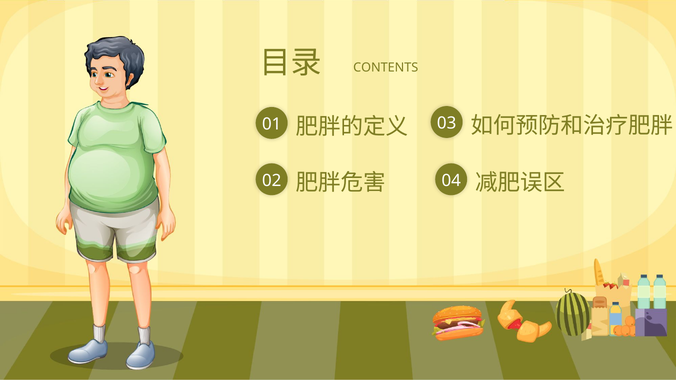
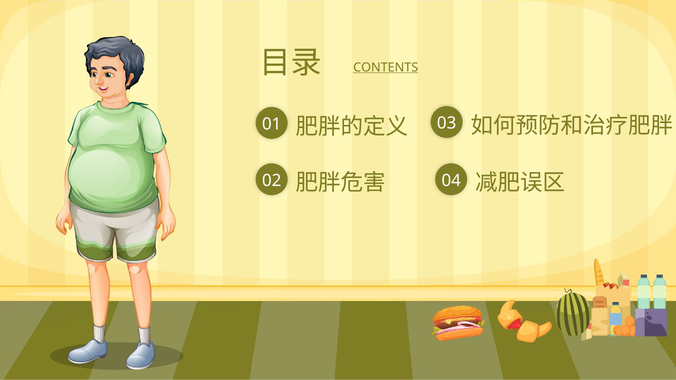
CONTENTS underline: none -> present
